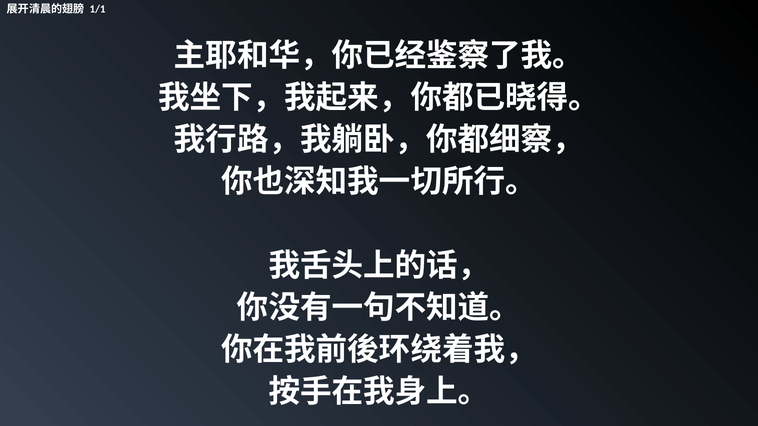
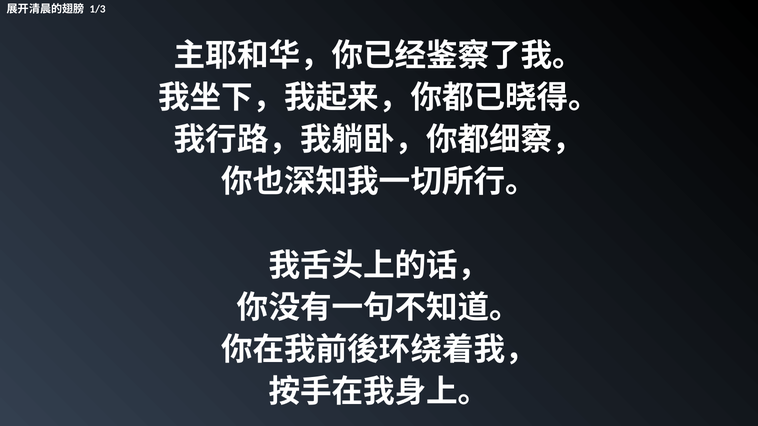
1/1: 1/1 -> 1/3
